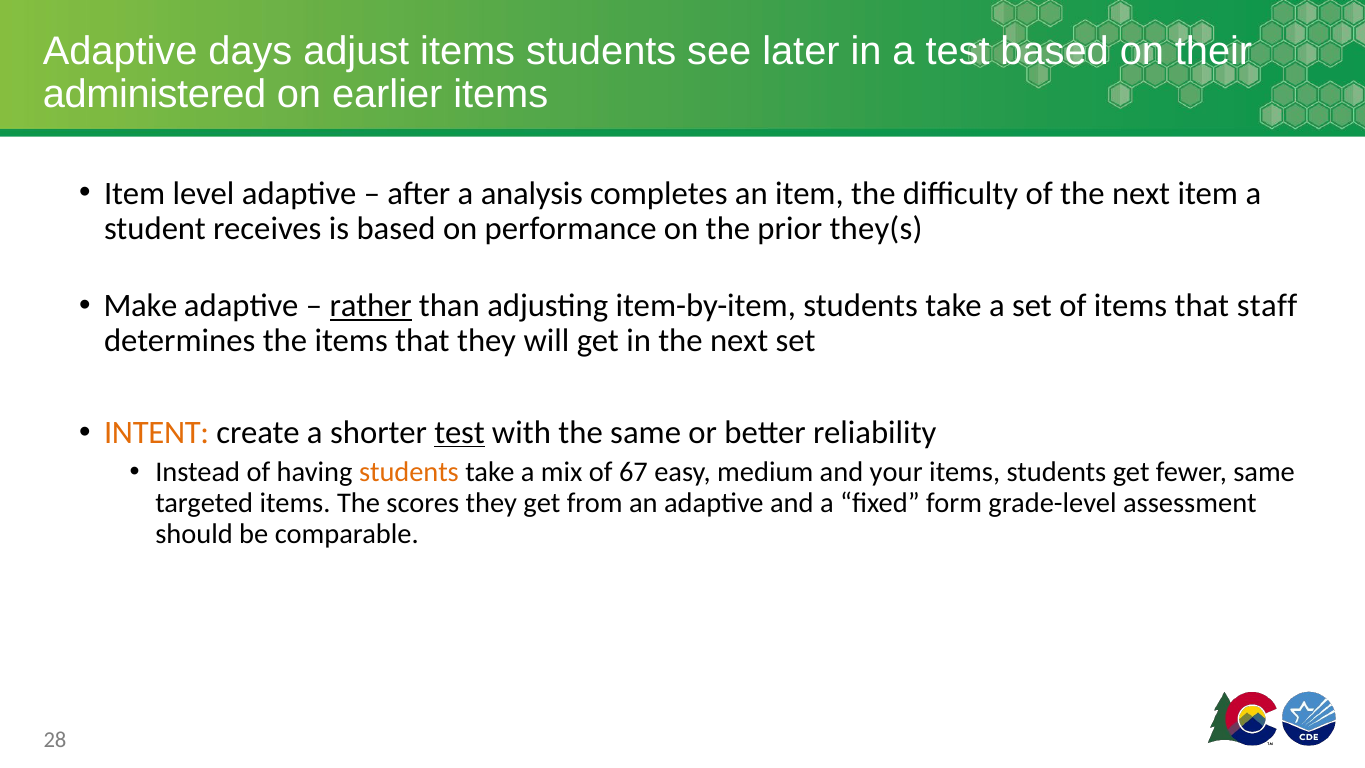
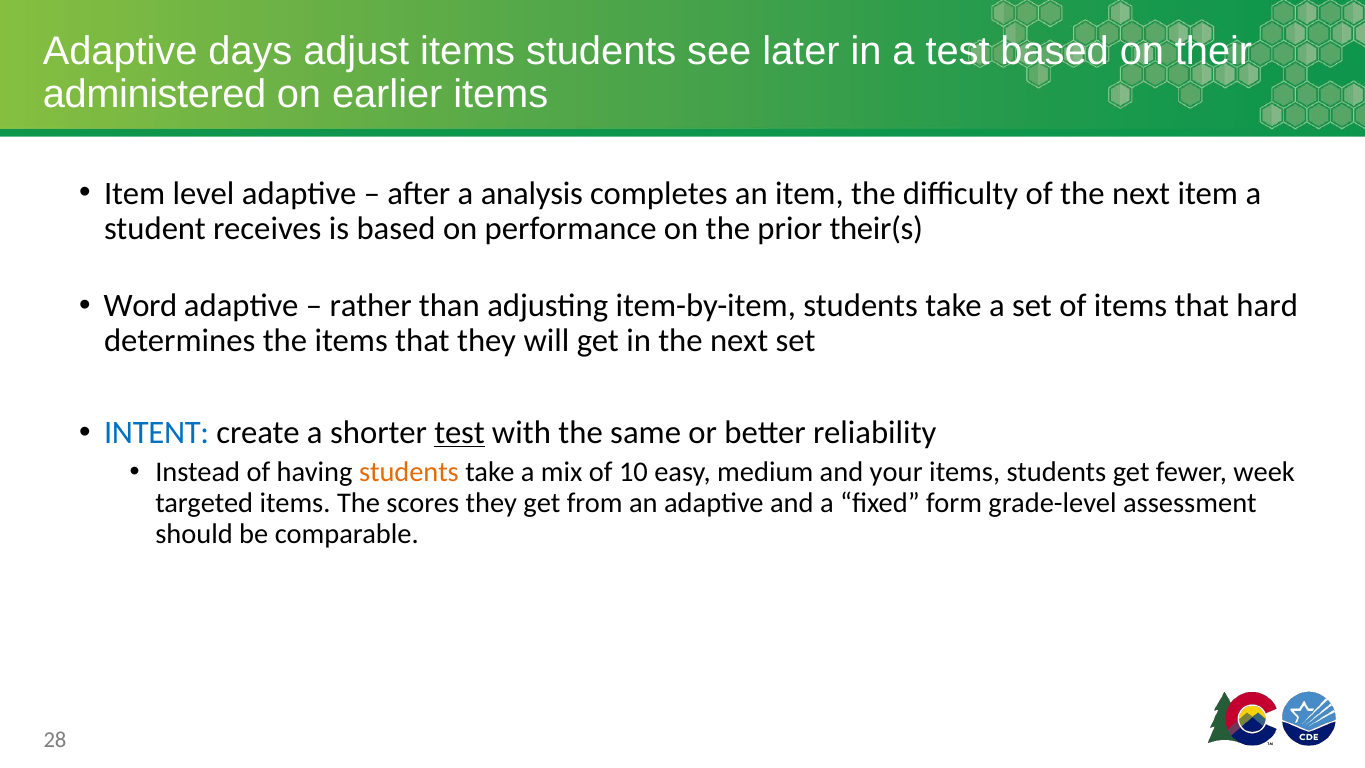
they(s: they(s -> their(s
Make: Make -> Word
rather underline: present -> none
staff: staff -> hard
INTENT colour: orange -> blue
67: 67 -> 10
fewer same: same -> week
